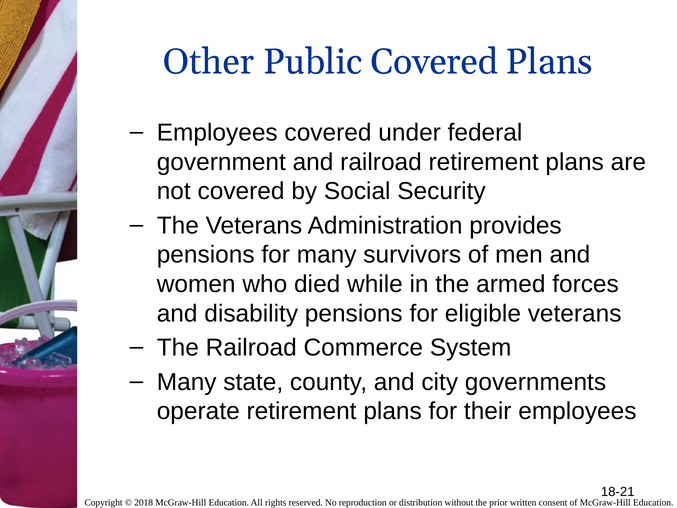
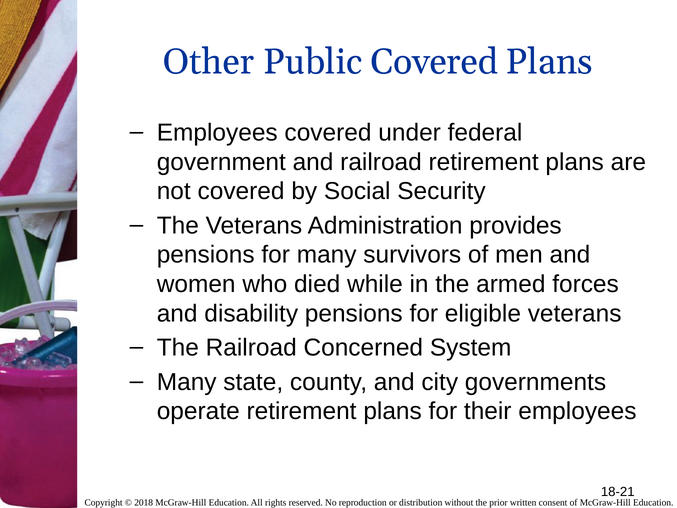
Commerce: Commerce -> Concerned
